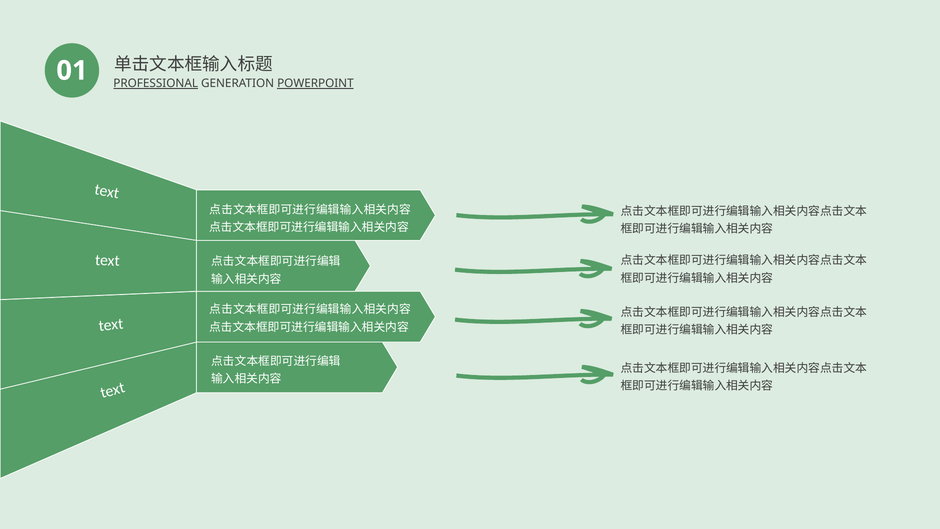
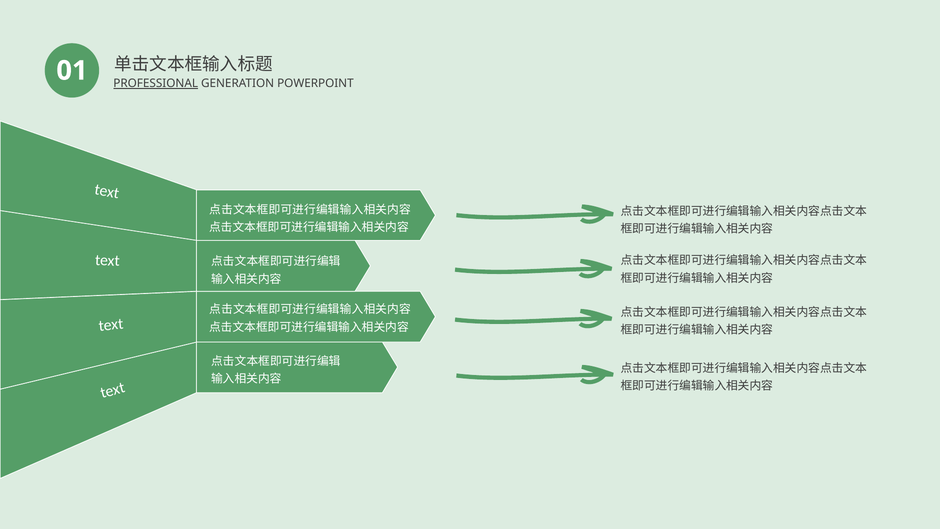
POWERPOINT underline: present -> none
